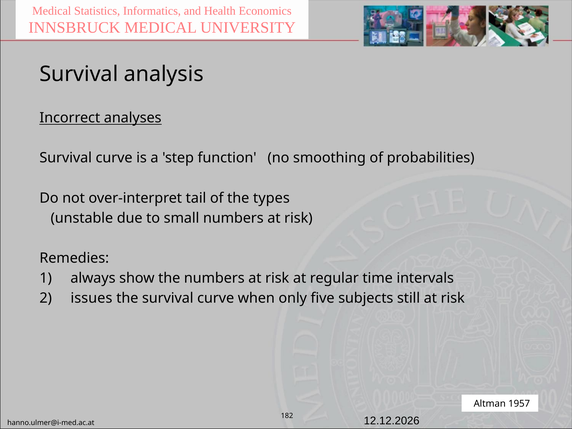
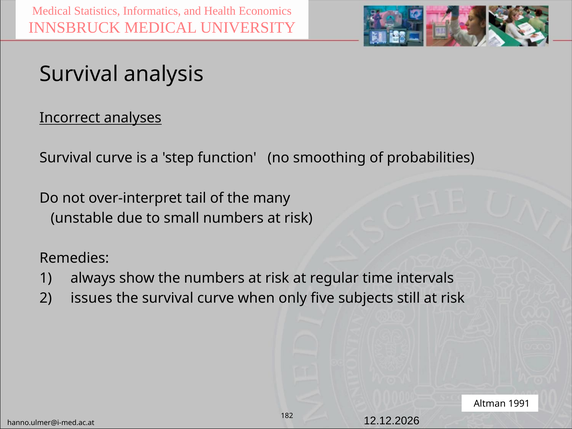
types: types -> many
1957: 1957 -> 1991
